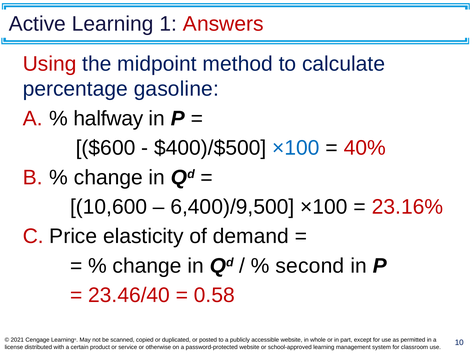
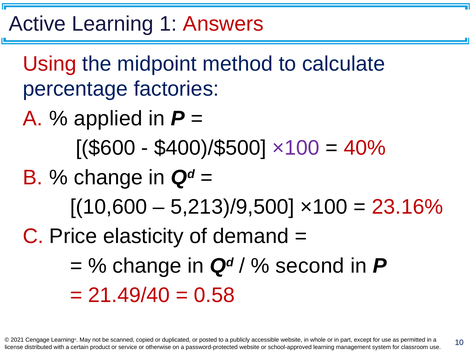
gasoline: gasoline -> factories
halfway: halfway -> applied
×100 at (296, 148) colour: blue -> purple
6,400)/9,500: 6,400)/9,500 -> 5,213)/9,500
23.46/40: 23.46/40 -> 21.49/40
